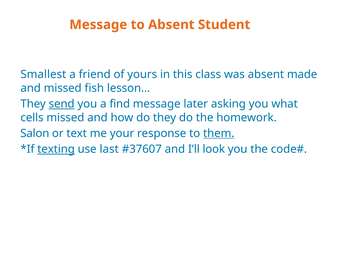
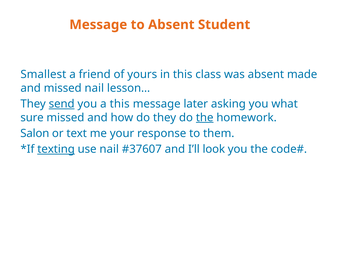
missed fish: fish -> nail
a find: find -> this
cells: cells -> sure
the at (205, 118) underline: none -> present
them underline: present -> none
use last: last -> nail
